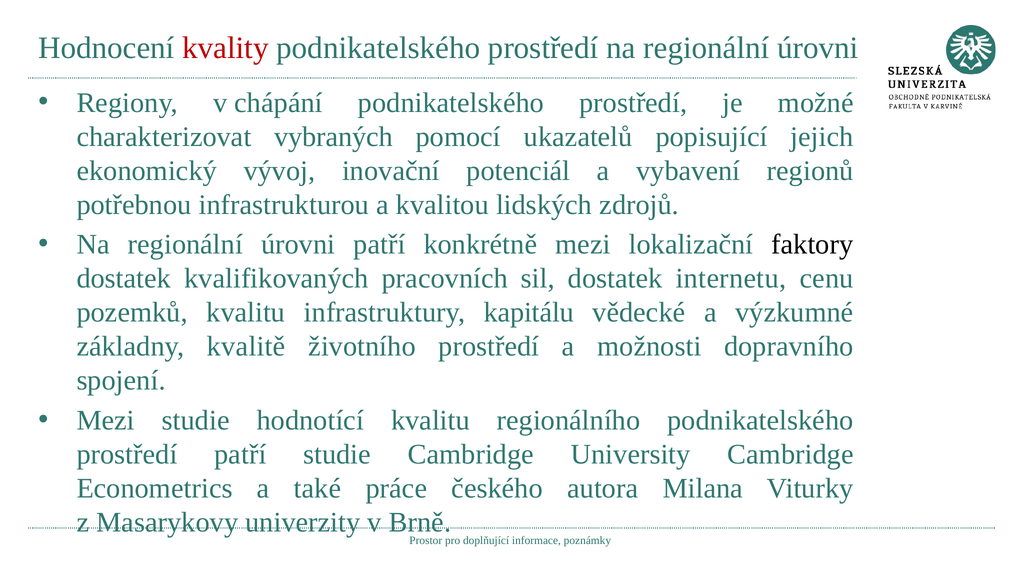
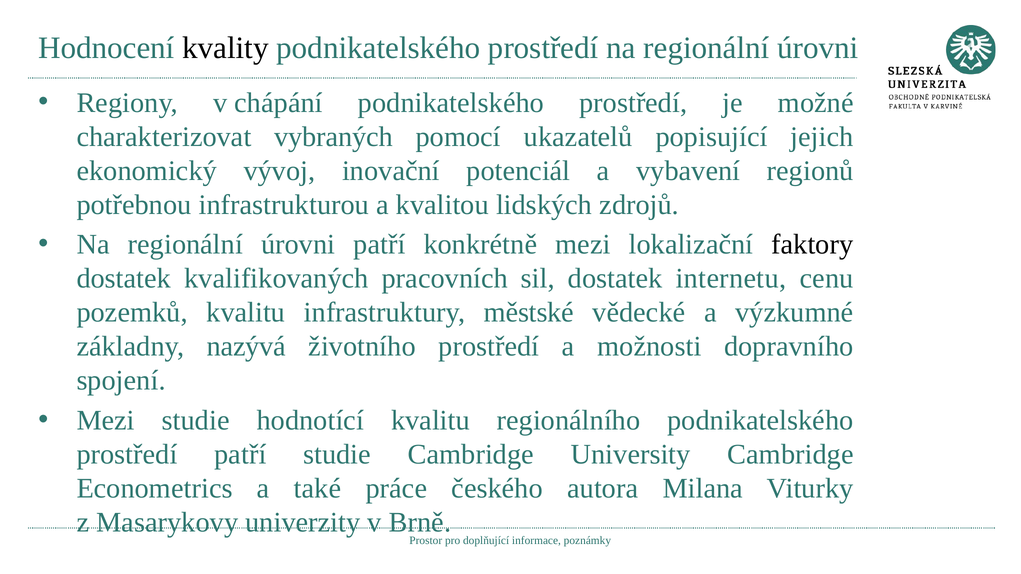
kvality colour: red -> black
kapitálu: kapitálu -> městské
kvalitě: kvalitě -> nazývá
